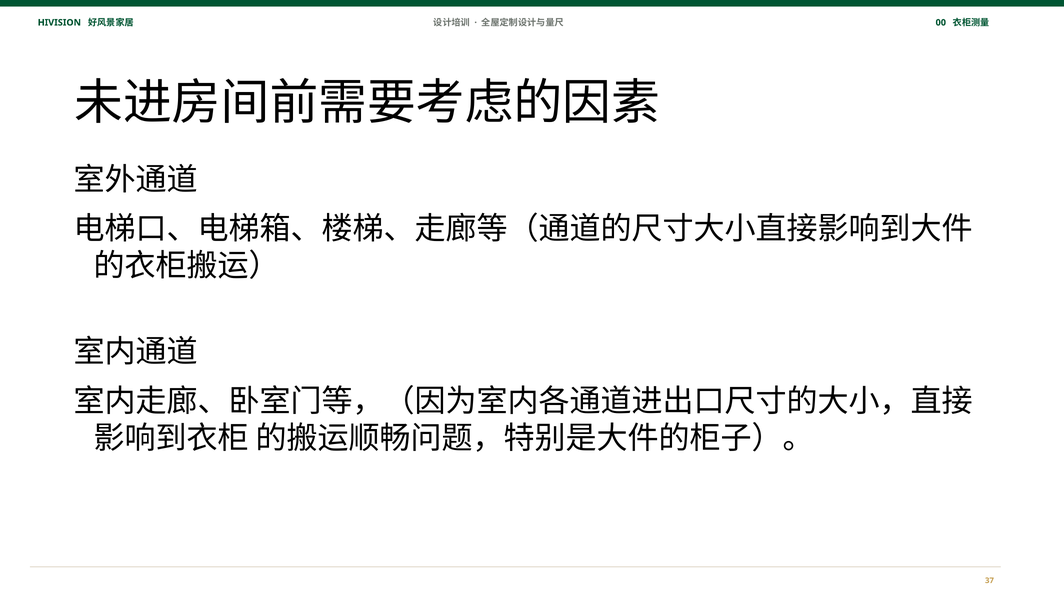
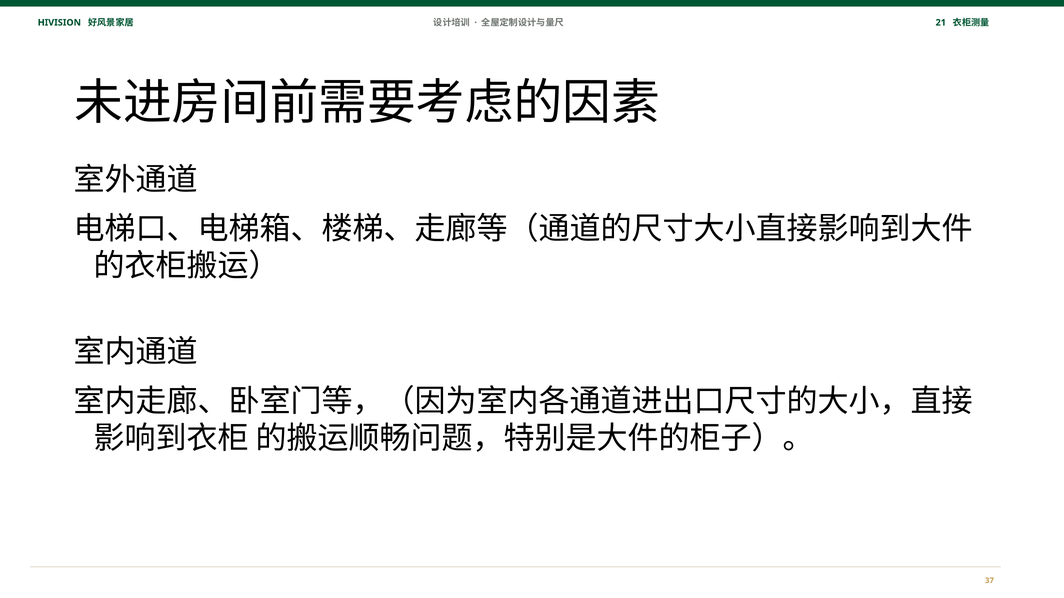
00: 00 -> 21
